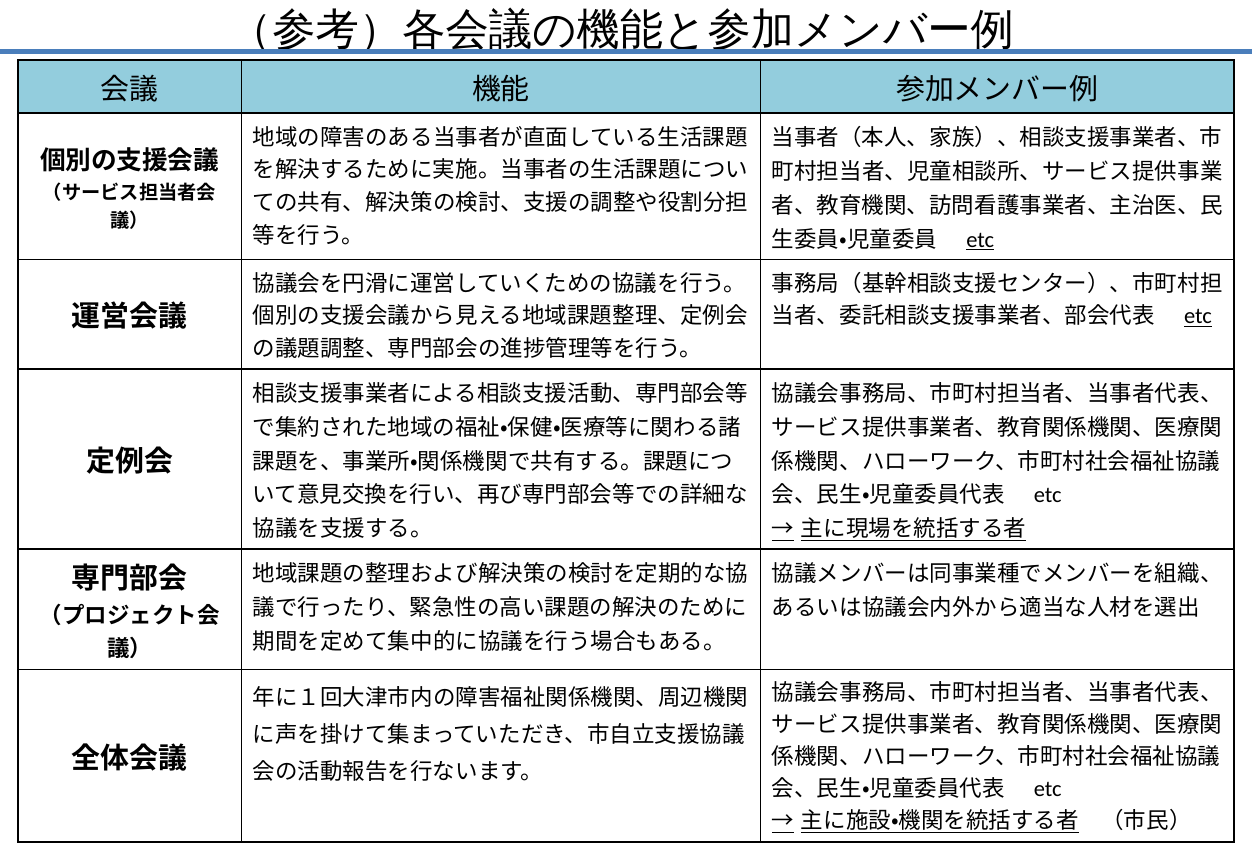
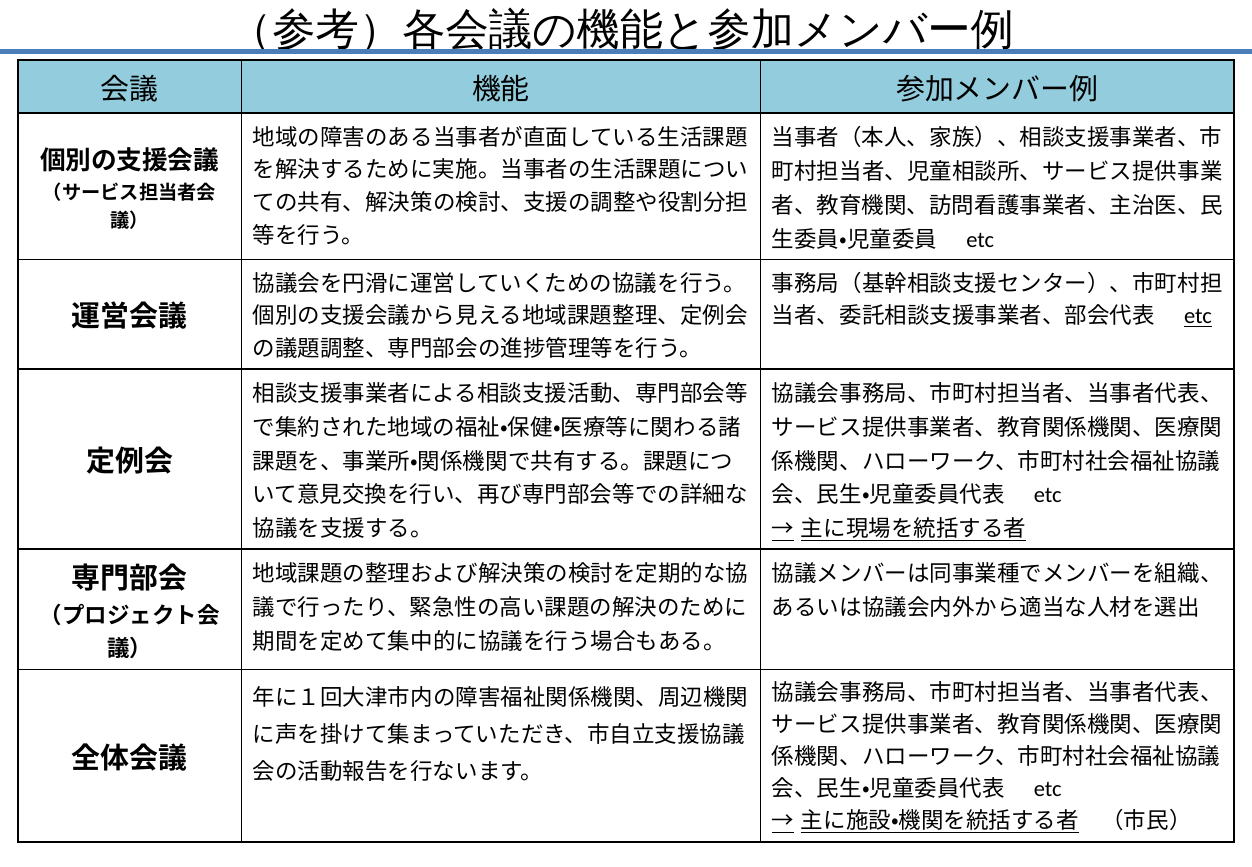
etc at (980, 240) underline: present -> none
